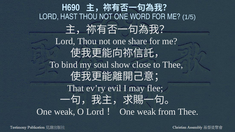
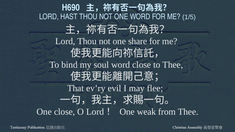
soul show: show -> word
weak at (65, 112): weak -> close
